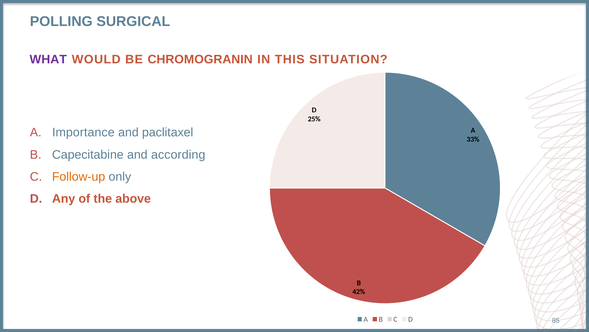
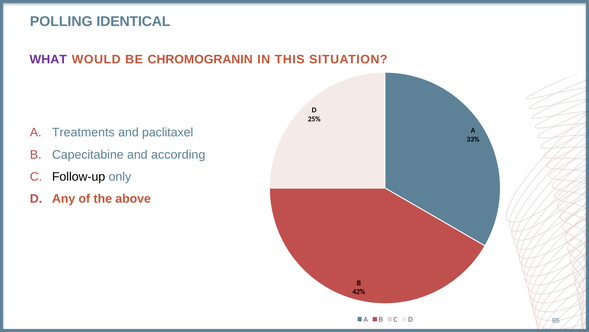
SURGICAL: SURGICAL -> IDENTICAL
Importance: Importance -> Treatments
Follow-up colour: orange -> black
